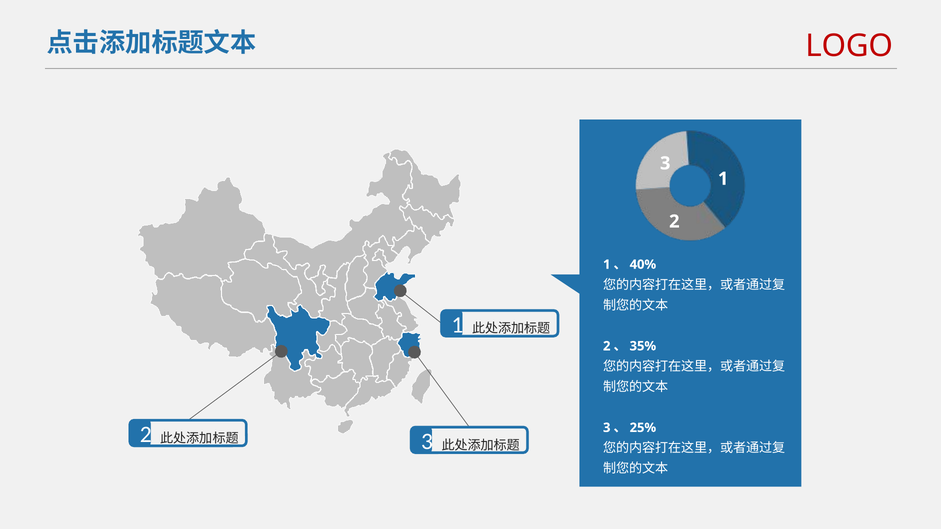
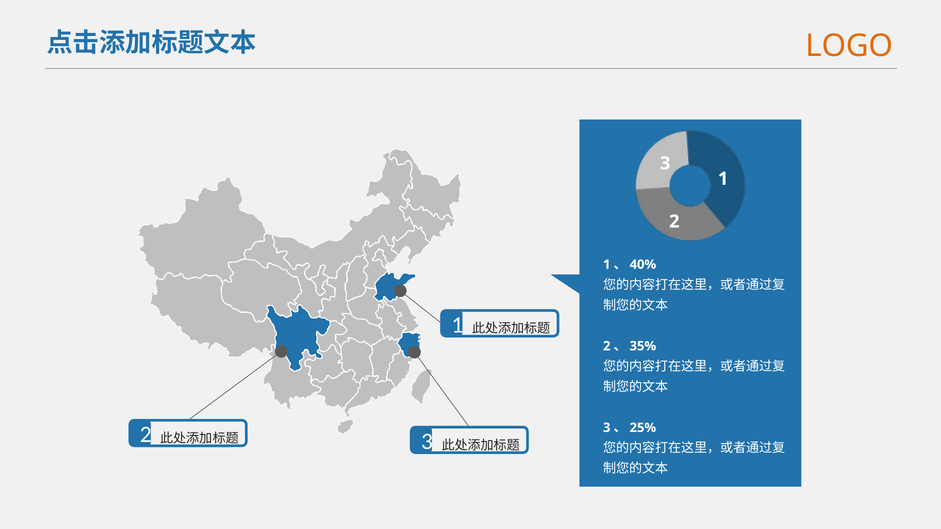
LOGO colour: red -> orange
